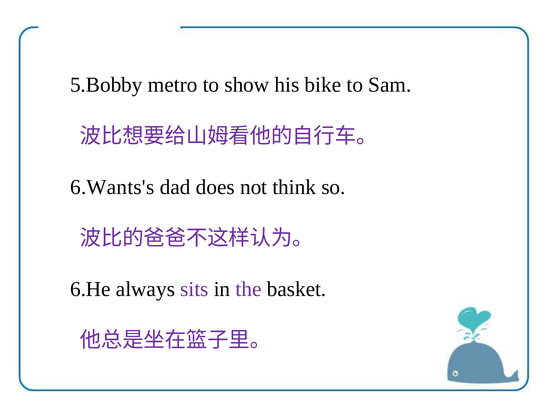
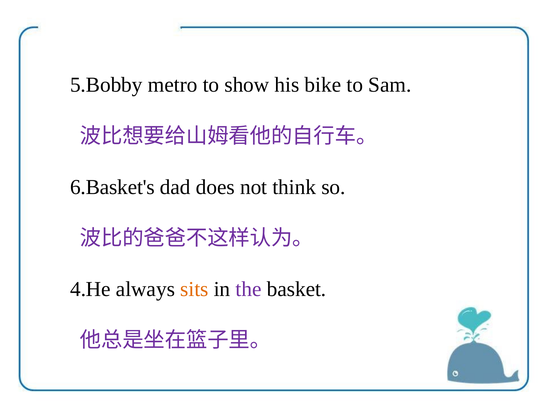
6.Wants's: 6.Wants's -> 6.Basket's
6.He: 6.He -> 4.He
sits colour: purple -> orange
